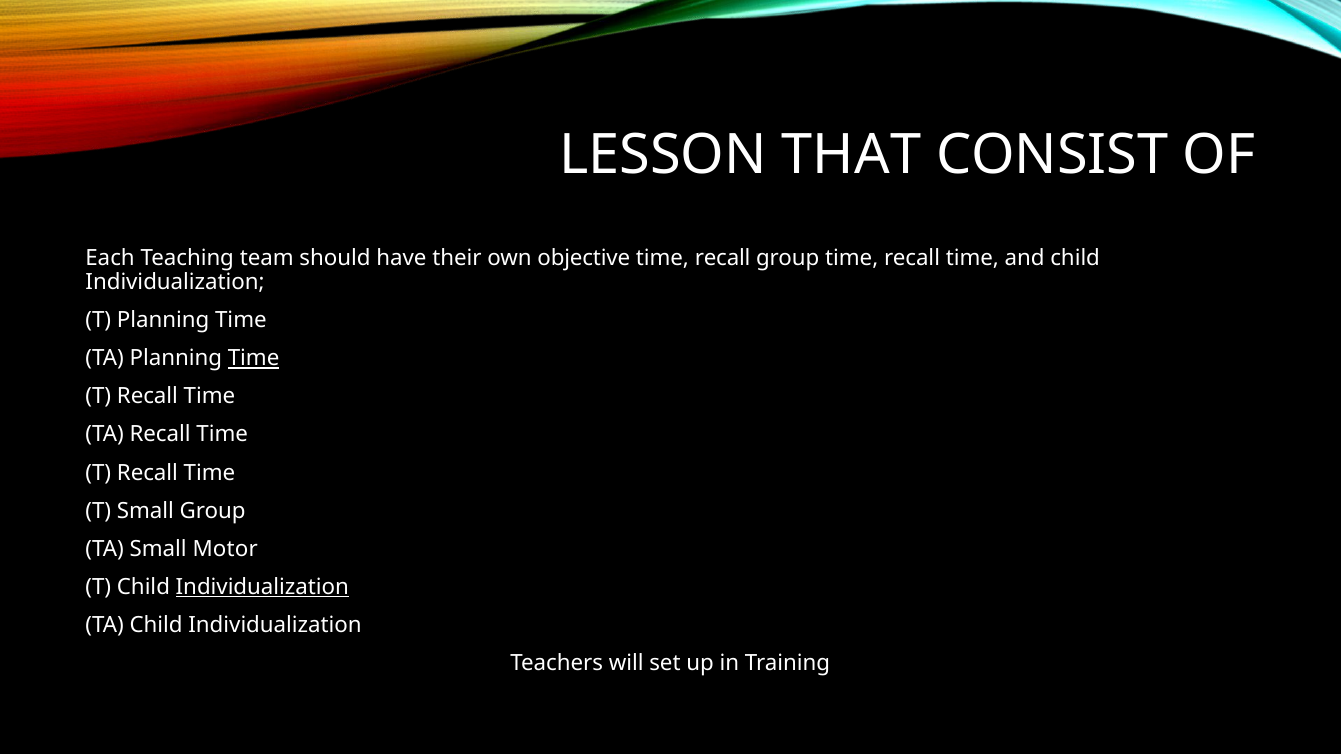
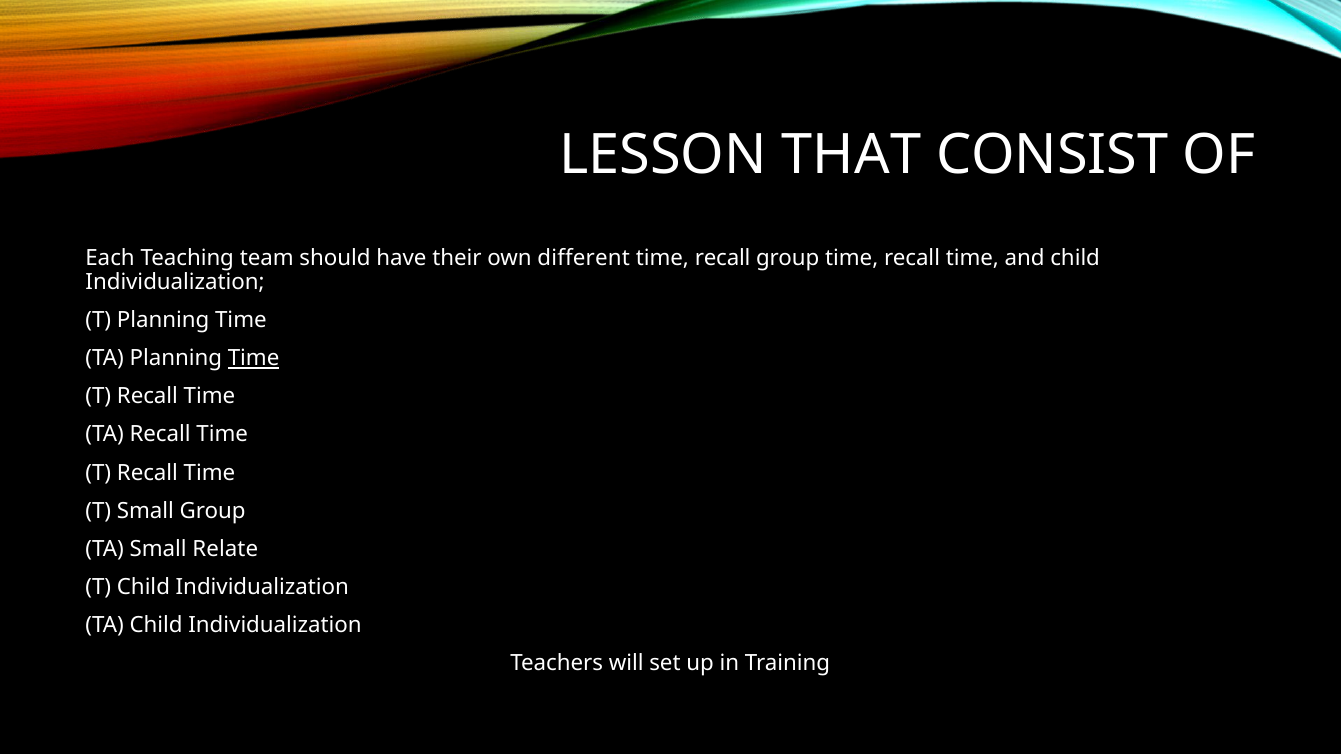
objective: objective -> different
Motor: Motor -> Relate
Individualization at (262, 587) underline: present -> none
